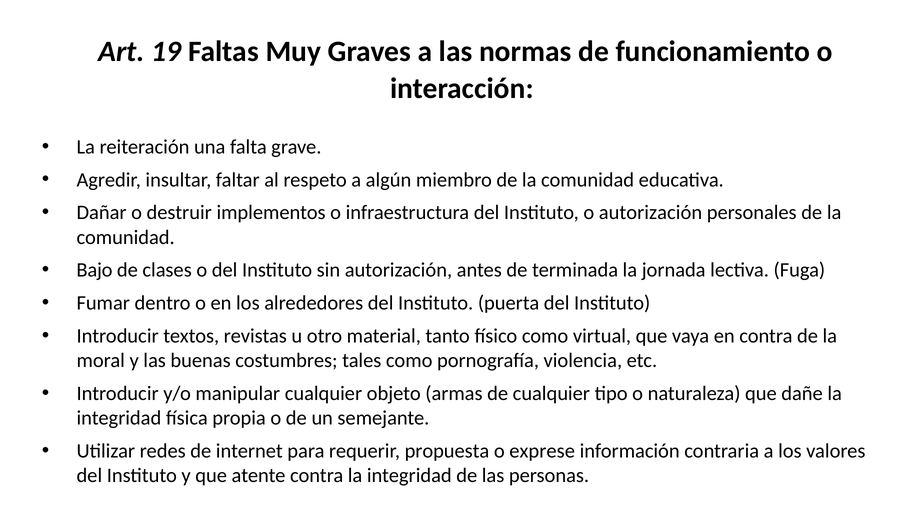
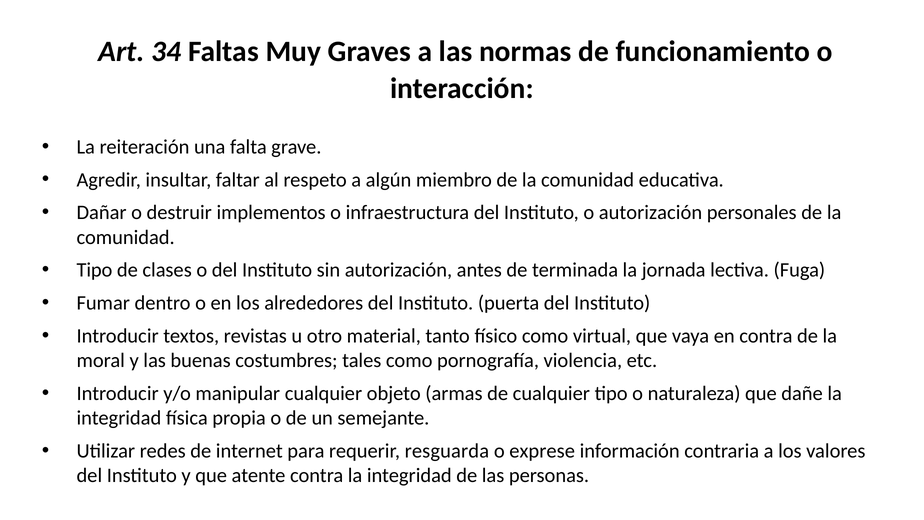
19: 19 -> 34
Bajo at (95, 270): Bajo -> Tipo
propuesta: propuesta -> resguarda
